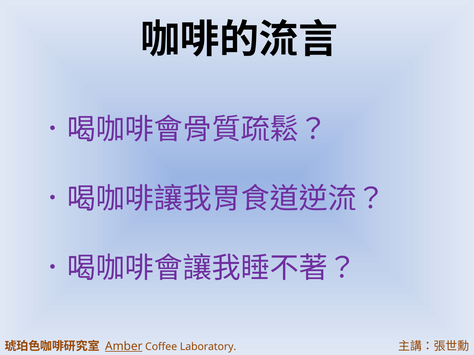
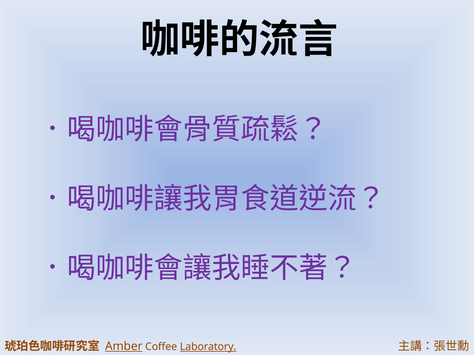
Laboratory underline: none -> present
